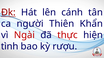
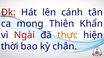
người: người -> mong
thực colour: red -> orange
tình: tình -> thời
rượu: rượu -> chân
